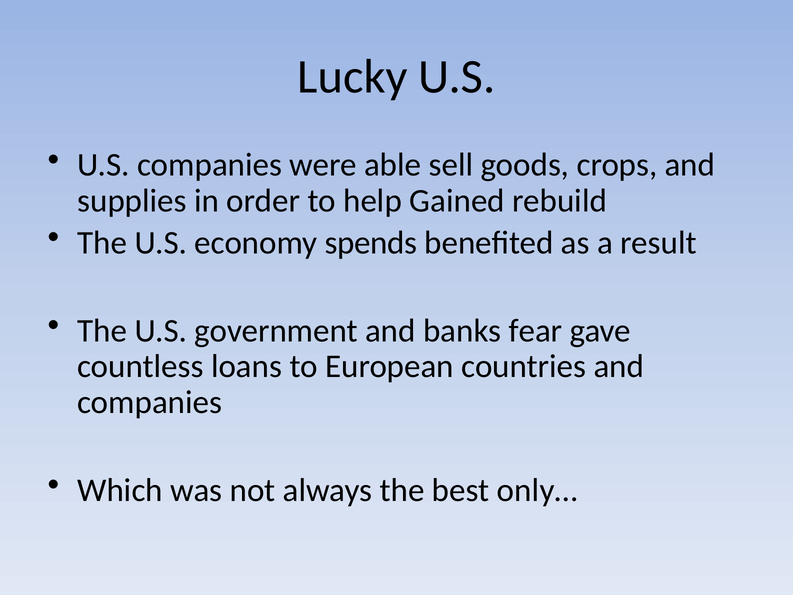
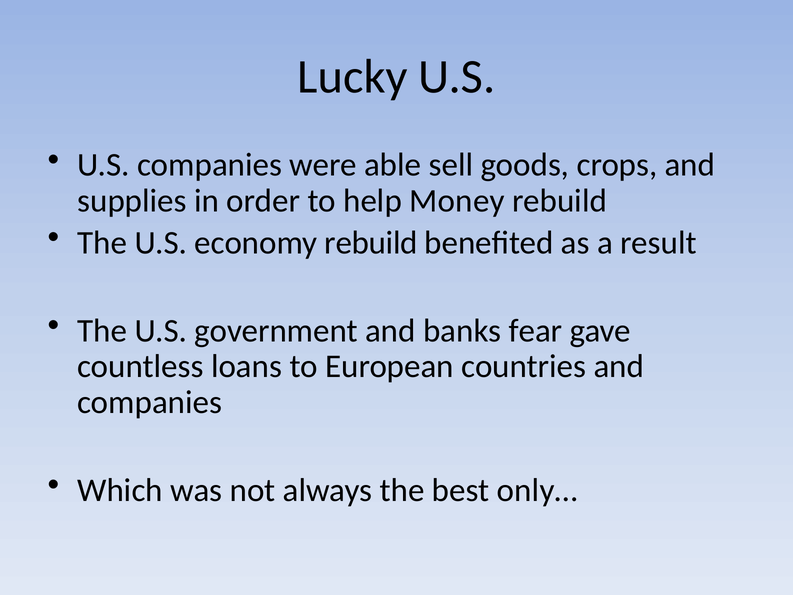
Gained: Gained -> Money
economy spends: spends -> rebuild
